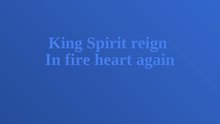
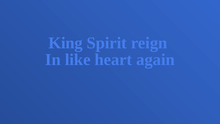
fire: fire -> like
